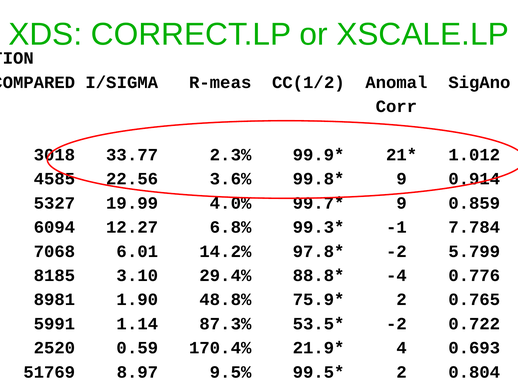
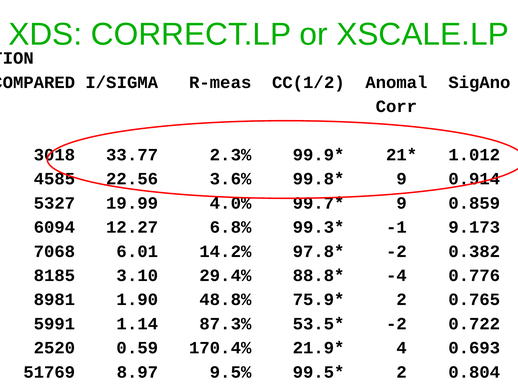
7.784: 7.784 -> 9.173
5.799: 5.799 -> 0.382
